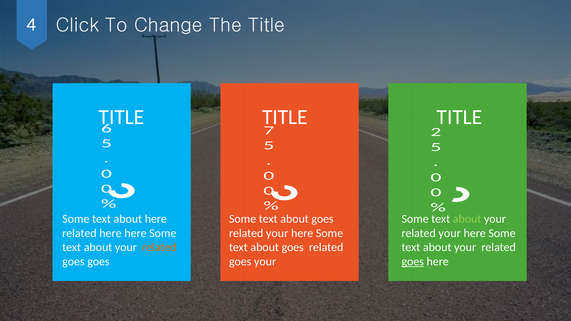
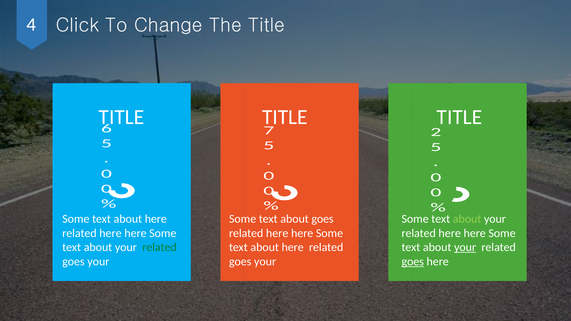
your at (277, 233): your -> here
your at (450, 233): your -> here
related at (159, 247) colour: orange -> green
goes at (293, 247): goes -> here
your at (465, 247) underline: none -> present
goes at (98, 262): goes -> your
